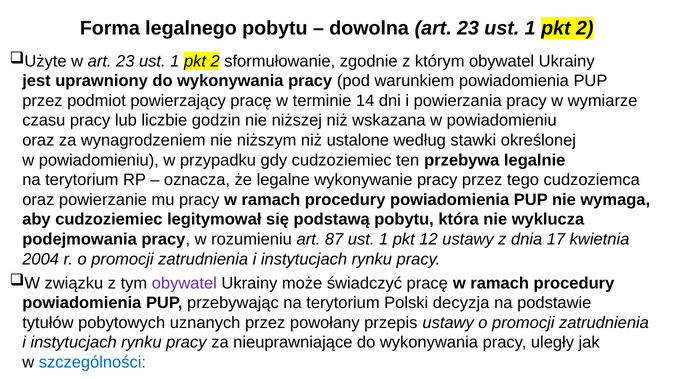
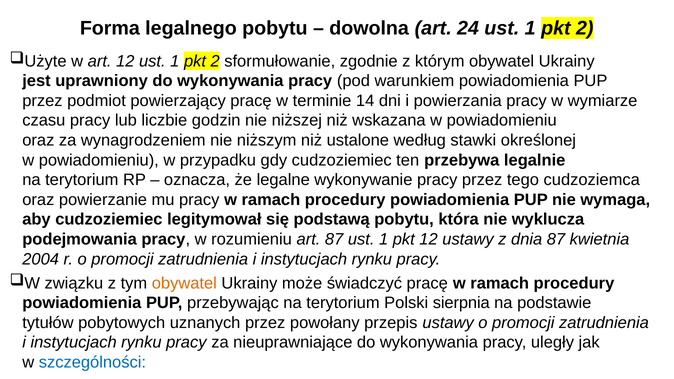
dowolna art 23: 23 -> 24
w art 23: 23 -> 12
dnia 17: 17 -> 87
obywatel at (184, 283) colour: purple -> orange
decyzja: decyzja -> sierpnia
